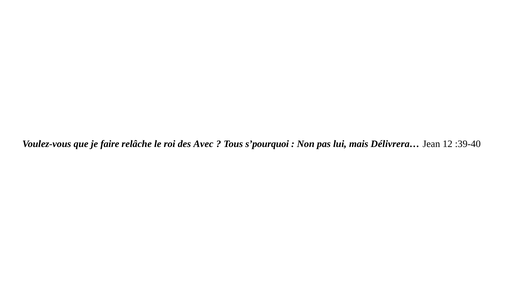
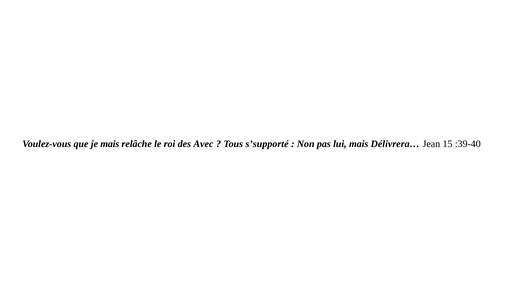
je faire: faire -> mais
s’pourquoi: s’pourquoi -> s’supporté
12: 12 -> 15
